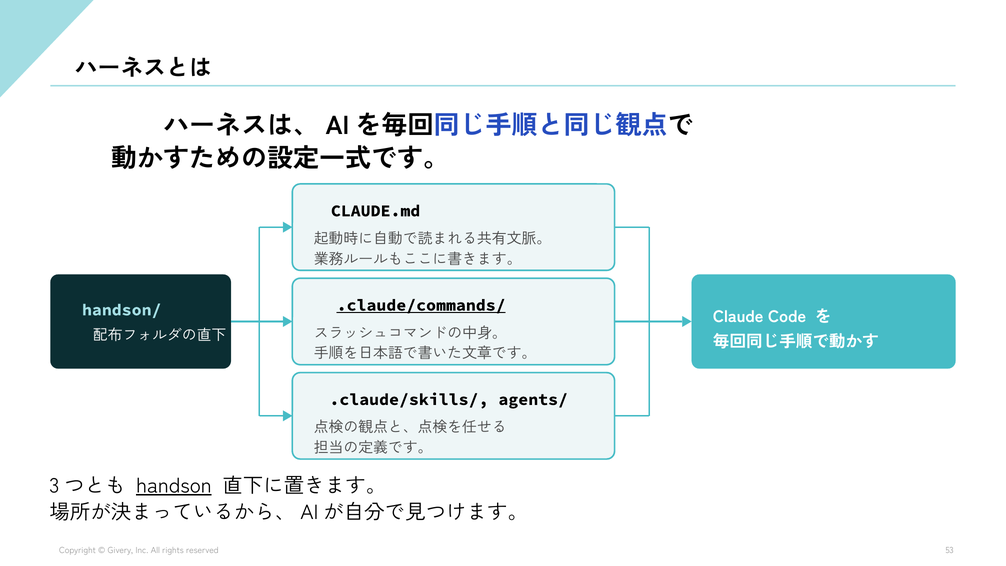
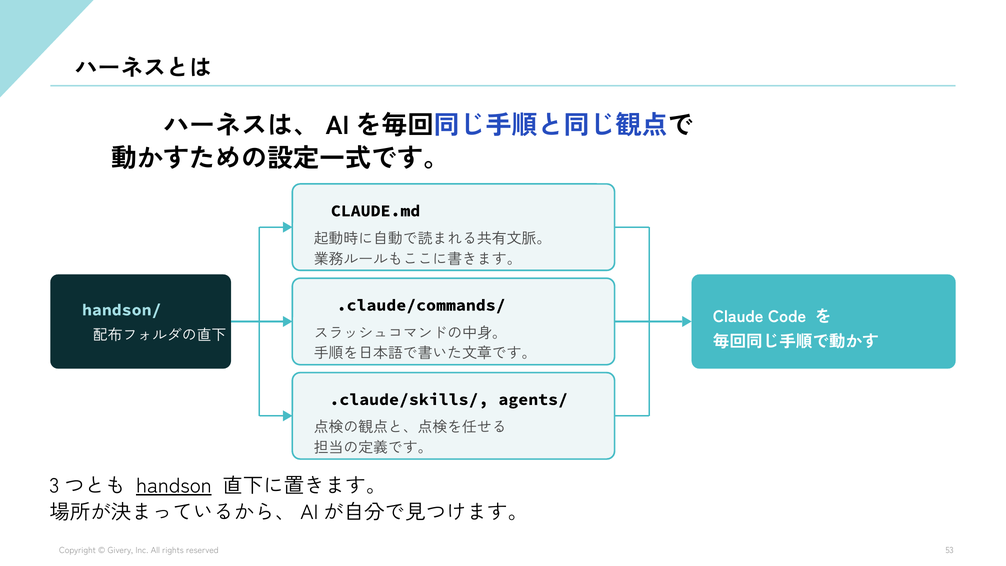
.claude/commands/ underline: present -> none
